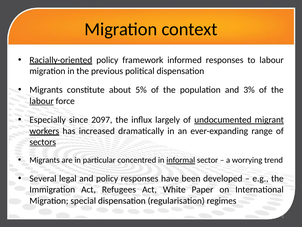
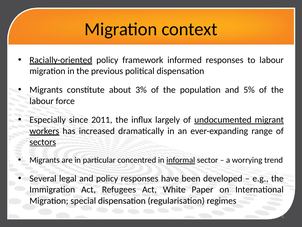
5%: 5% -> 3%
3%: 3% -> 5%
labour at (42, 101) underline: present -> none
2097: 2097 -> 2011
